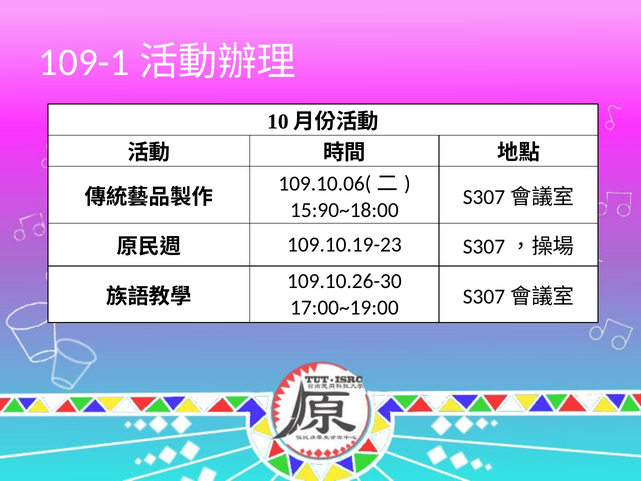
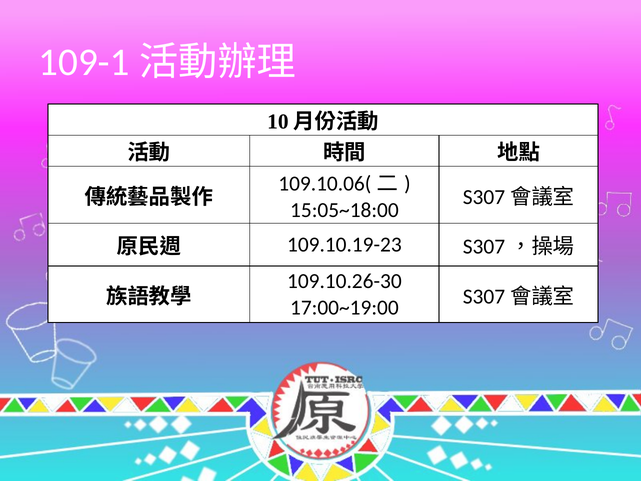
15:90~18:00: 15:90~18:00 -> 15:05~18:00
